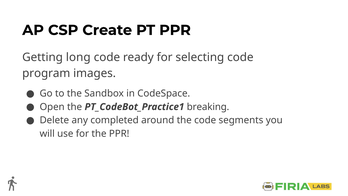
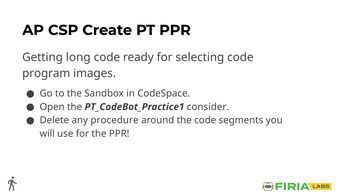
breaking: breaking -> consider
completed: completed -> procedure
